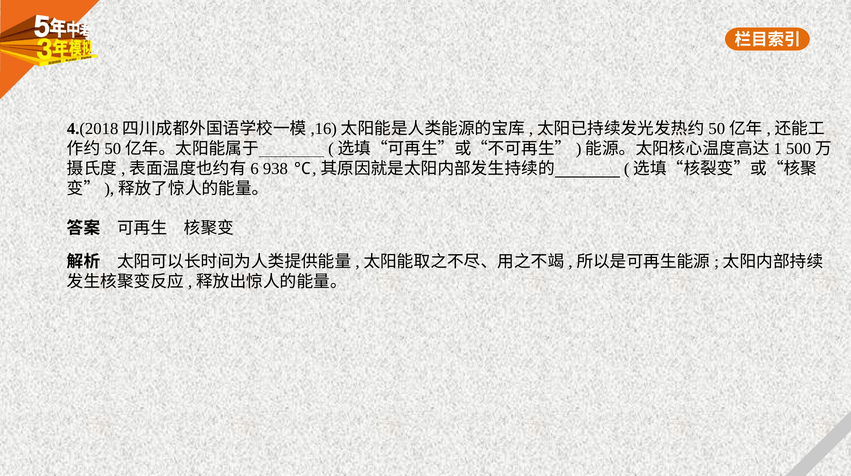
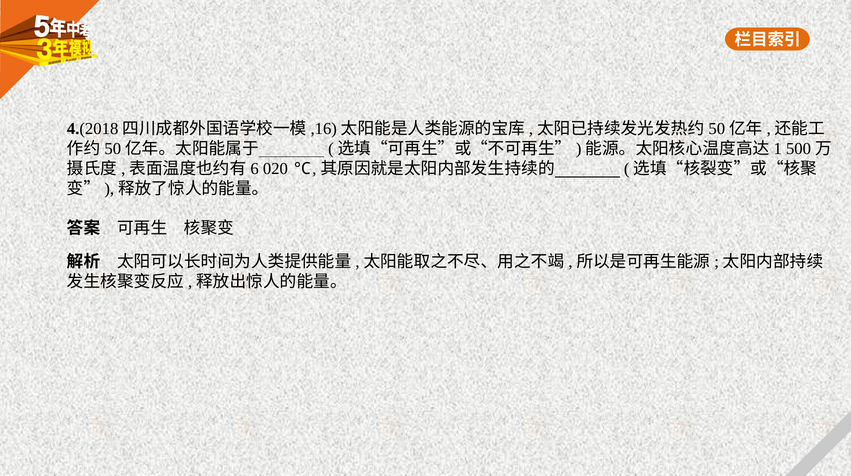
938: 938 -> 020
